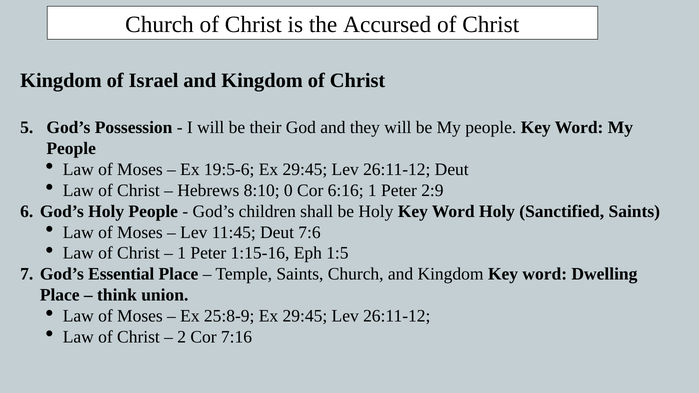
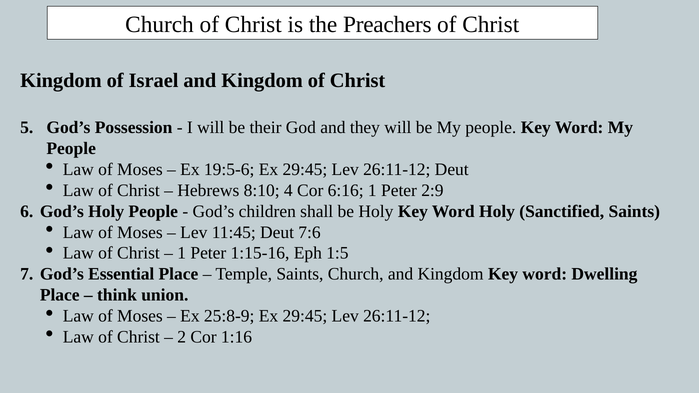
Accursed: Accursed -> Preachers
0: 0 -> 4
7:16: 7:16 -> 1:16
